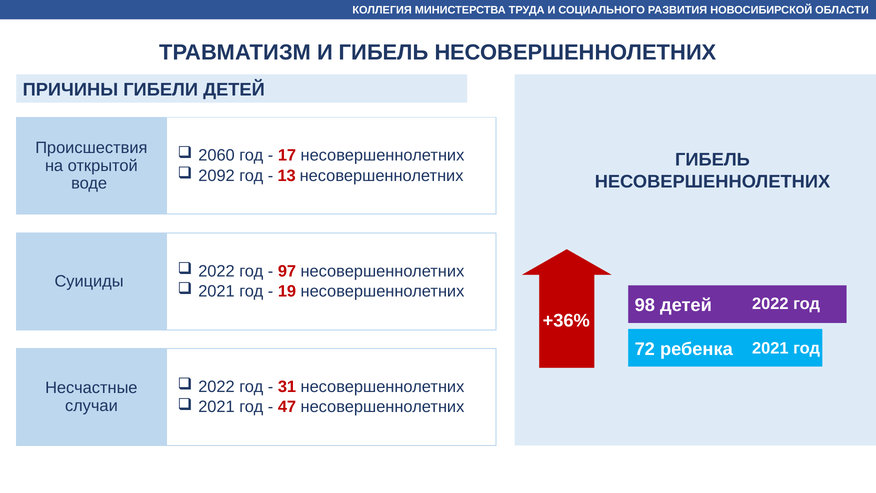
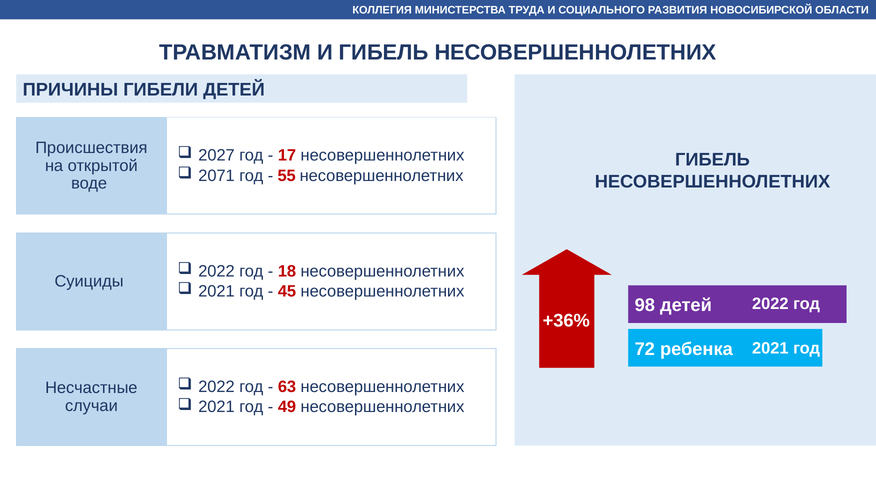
2060: 2060 -> 2027
2092: 2092 -> 2071
13: 13 -> 55
97: 97 -> 18
19: 19 -> 45
31: 31 -> 63
47: 47 -> 49
